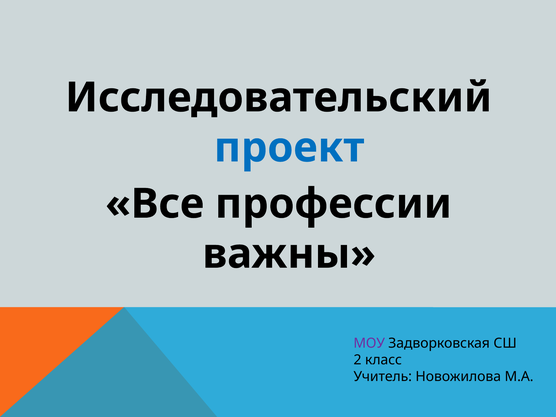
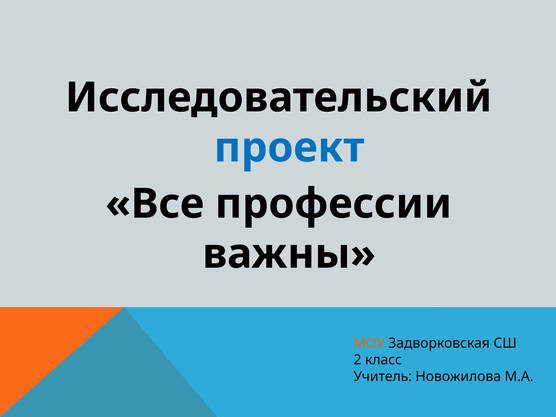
МОУ colour: purple -> orange
